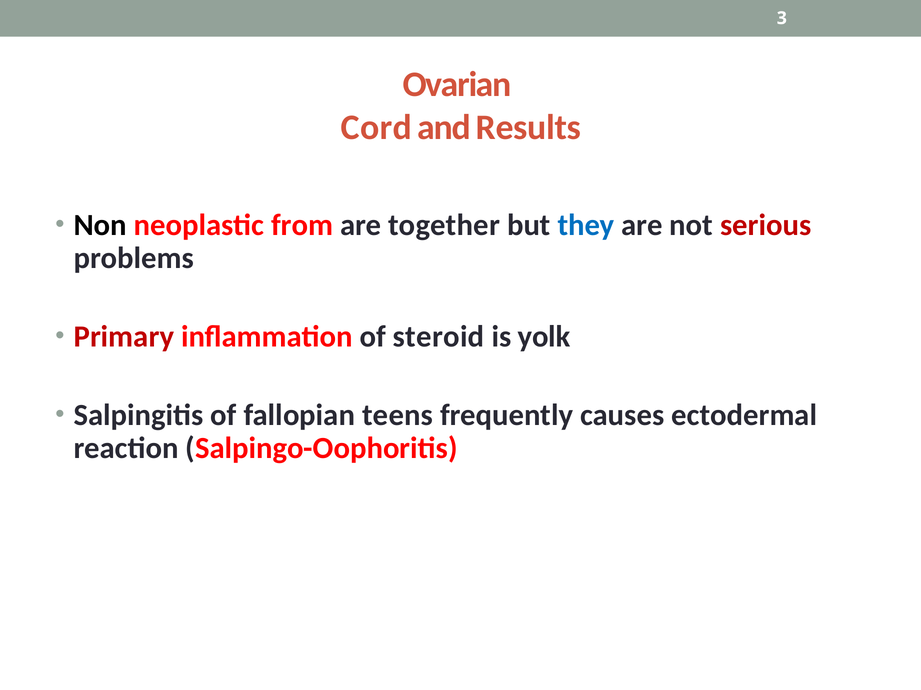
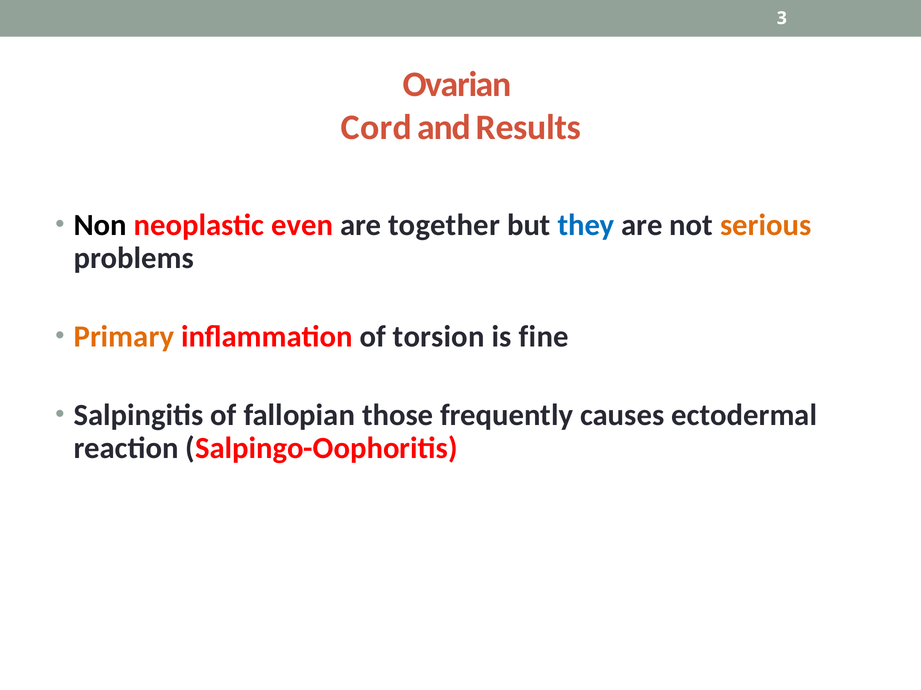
from: from -> even
serious colour: red -> orange
Primary colour: red -> orange
steroid: steroid -> torsion
yolk: yolk -> fine
teens: teens -> those
